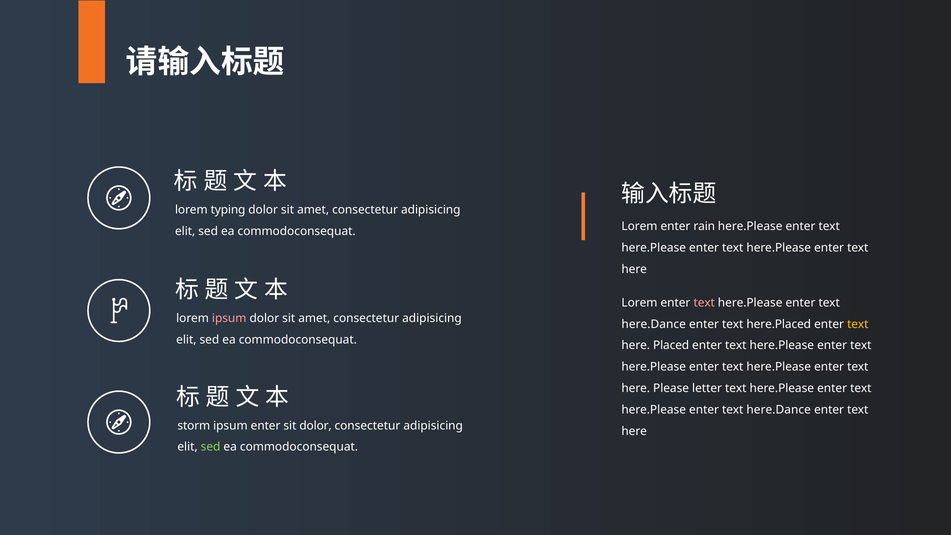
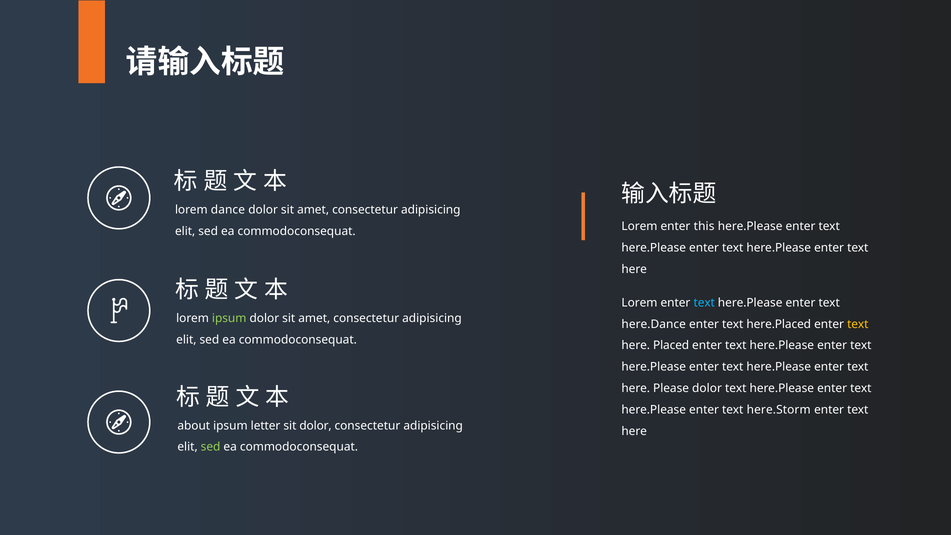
typing: typing -> dance
rain: rain -> this
text at (704, 303) colour: pink -> light blue
ipsum at (229, 318) colour: pink -> light green
Please letter: letter -> dolor
here.Dance at (779, 410): here.Dance -> here.Storm
storm: storm -> about
ipsum enter: enter -> letter
